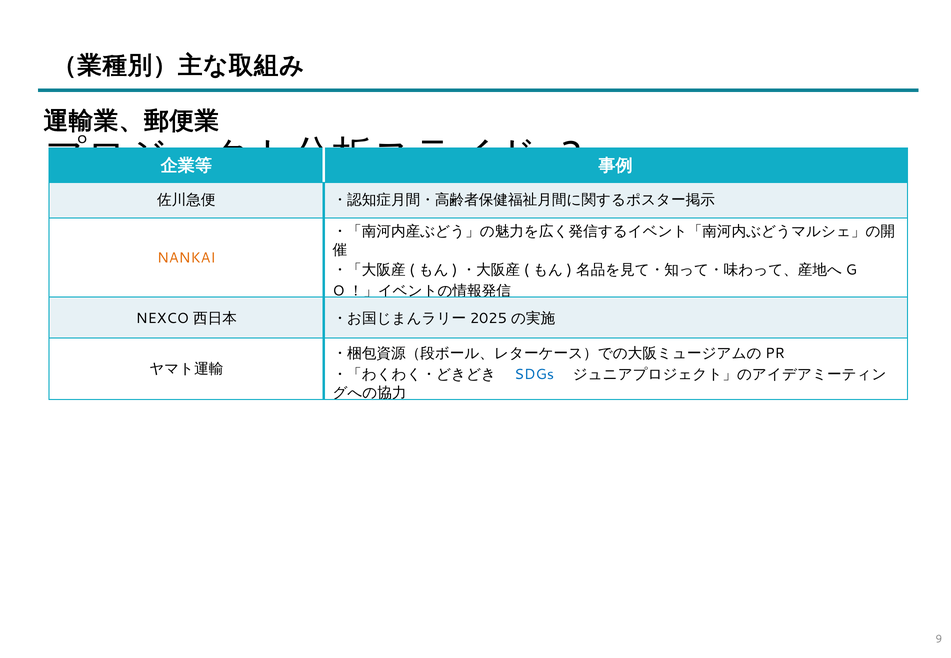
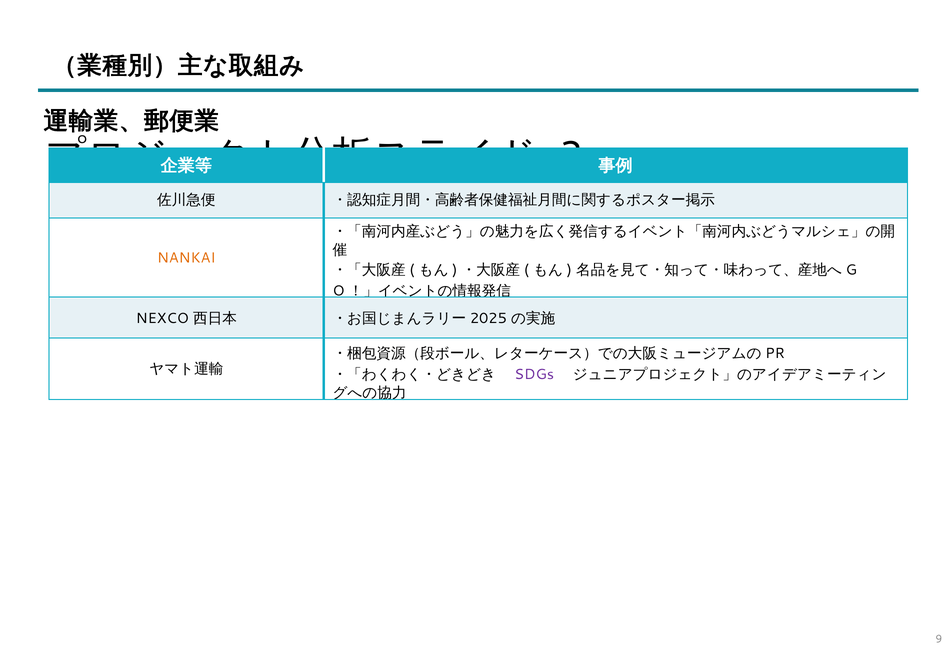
SDGs colour: blue -> purple
